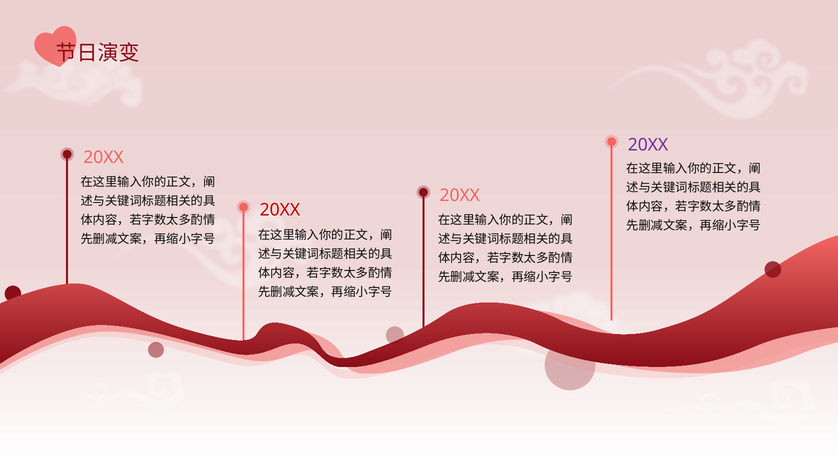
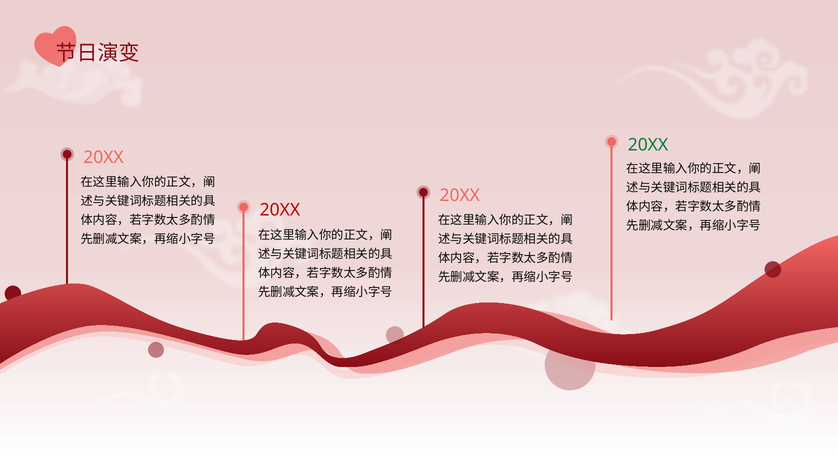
20XX at (648, 145) colour: purple -> green
